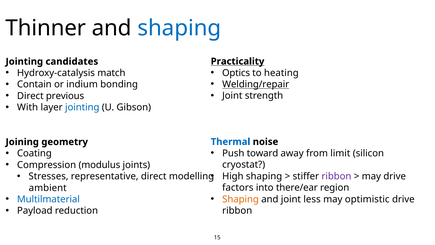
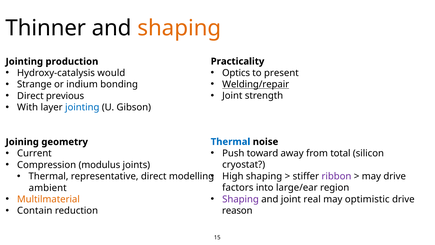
shaping at (179, 28) colour: blue -> orange
Practicality underline: present -> none
candidates: candidates -> production
heating: heating -> present
match: match -> would
Contain: Contain -> Strange
limit: limit -> total
Coating: Coating -> Current
Stresses at (48, 176): Stresses -> Thermal
there/ear: there/ear -> large/ear
Shaping at (240, 199) colour: orange -> purple
less: less -> real
Multilmaterial colour: blue -> orange
Payload: Payload -> Contain
ribbon at (237, 210): ribbon -> reason
